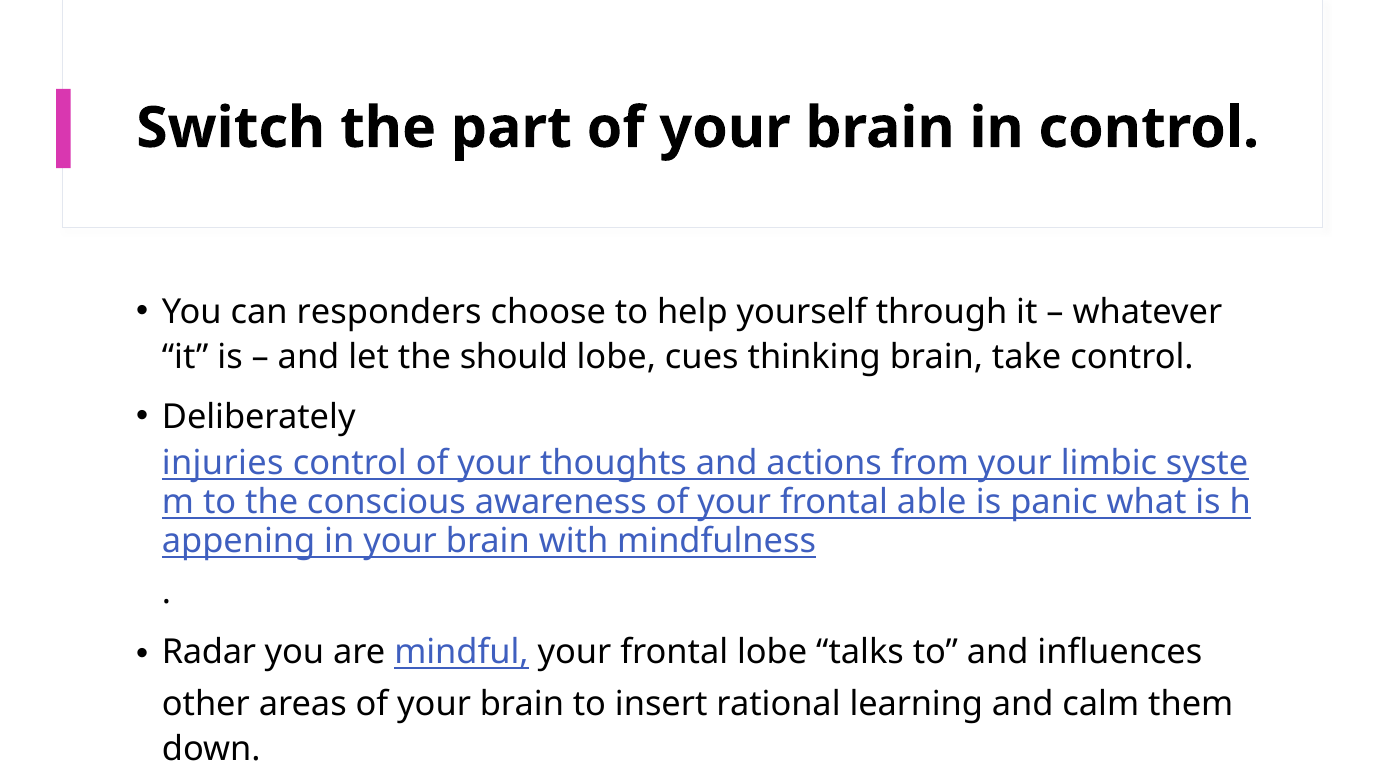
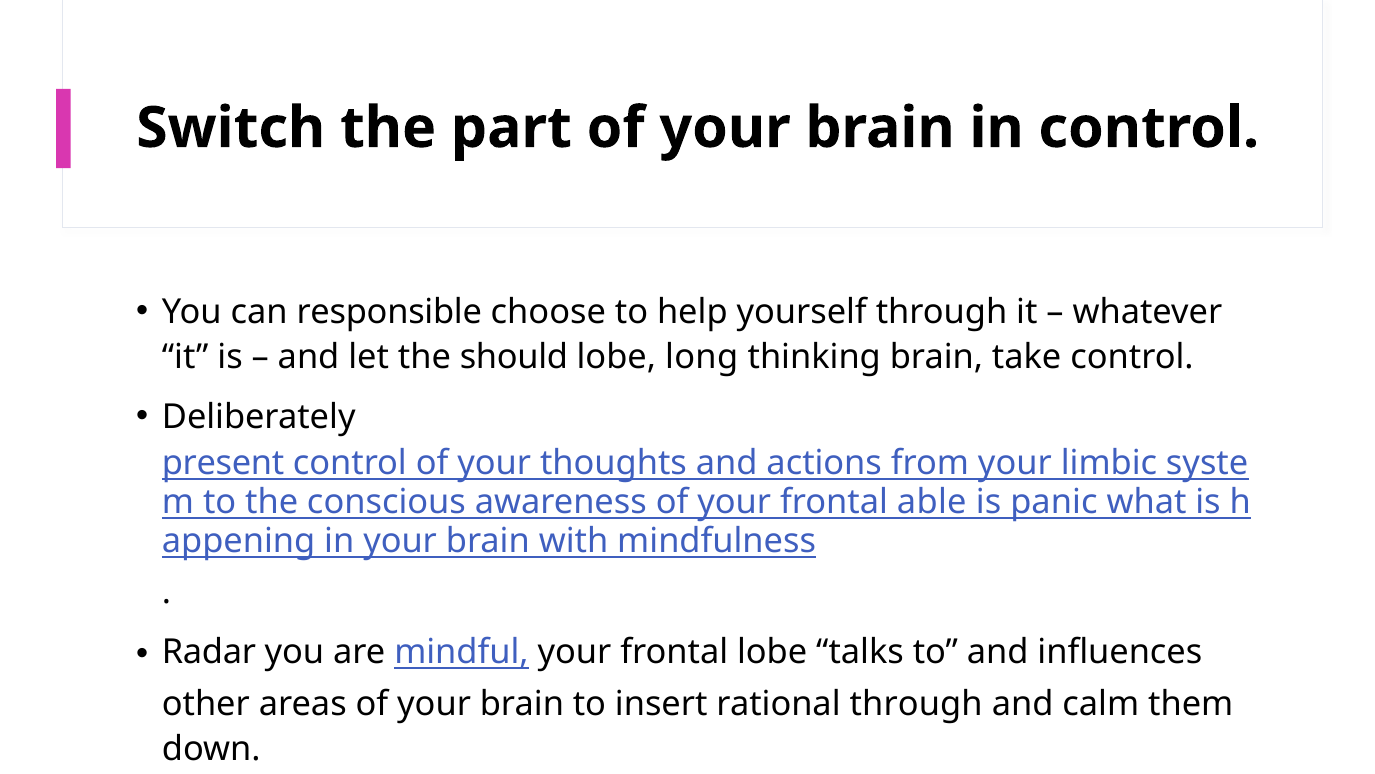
responders: responders -> responsible
cues: cues -> long
injuries: injuries -> present
rational learning: learning -> through
